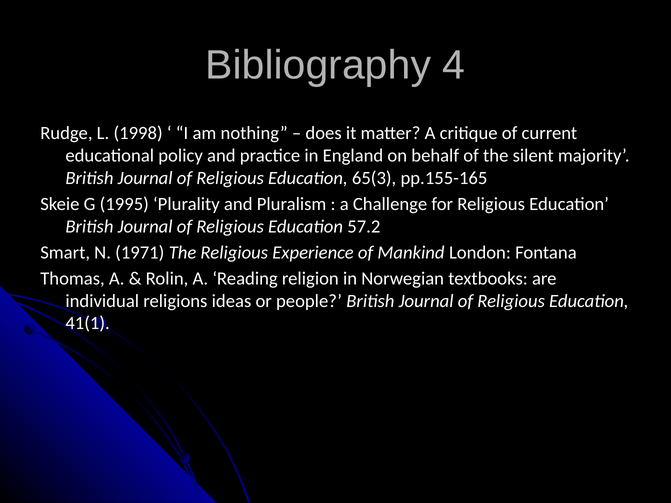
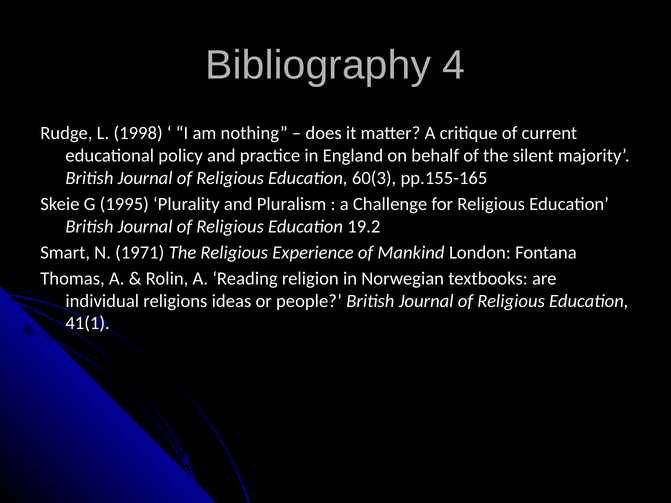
65(3: 65(3 -> 60(3
57.2: 57.2 -> 19.2
